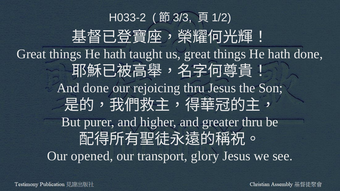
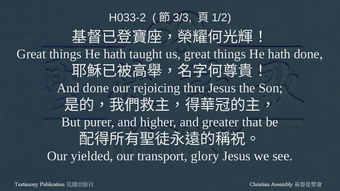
greater thru: thru -> that
opened: opened -> yielded
